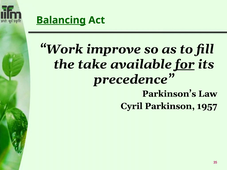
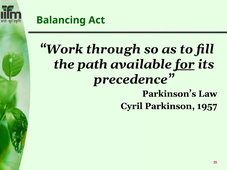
Balancing underline: present -> none
improve: improve -> through
take: take -> path
